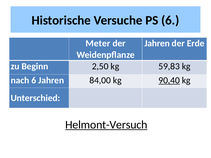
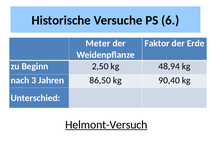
Jahren at (157, 43): Jahren -> Faktor
59,83: 59,83 -> 48,94
nach 6: 6 -> 3
84,00: 84,00 -> 86,50
90,40 underline: present -> none
